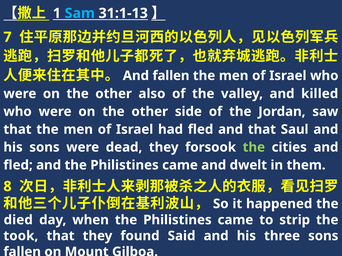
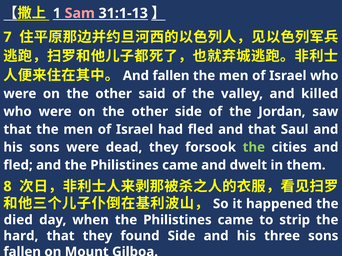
Sam colour: light blue -> pink
also: also -> said
took: took -> hard
found Said: Said -> Side
